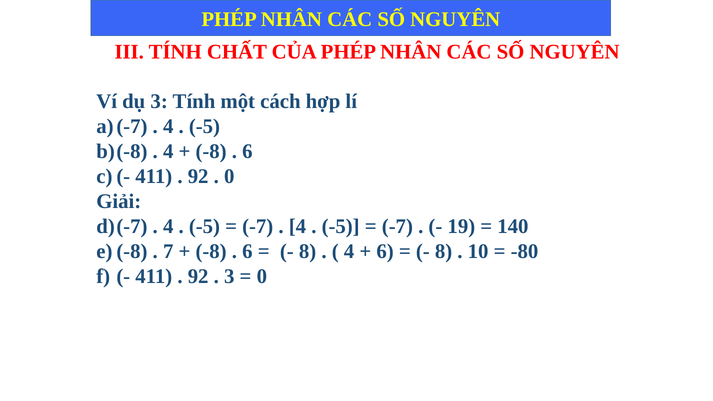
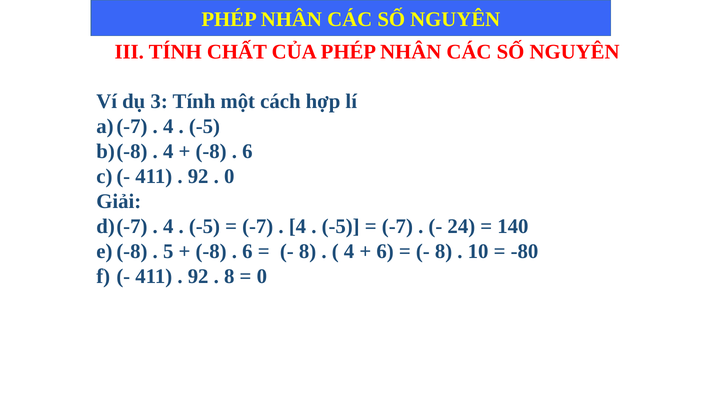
19: 19 -> 24
7: 7 -> 5
3 at (229, 276): 3 -> 8
